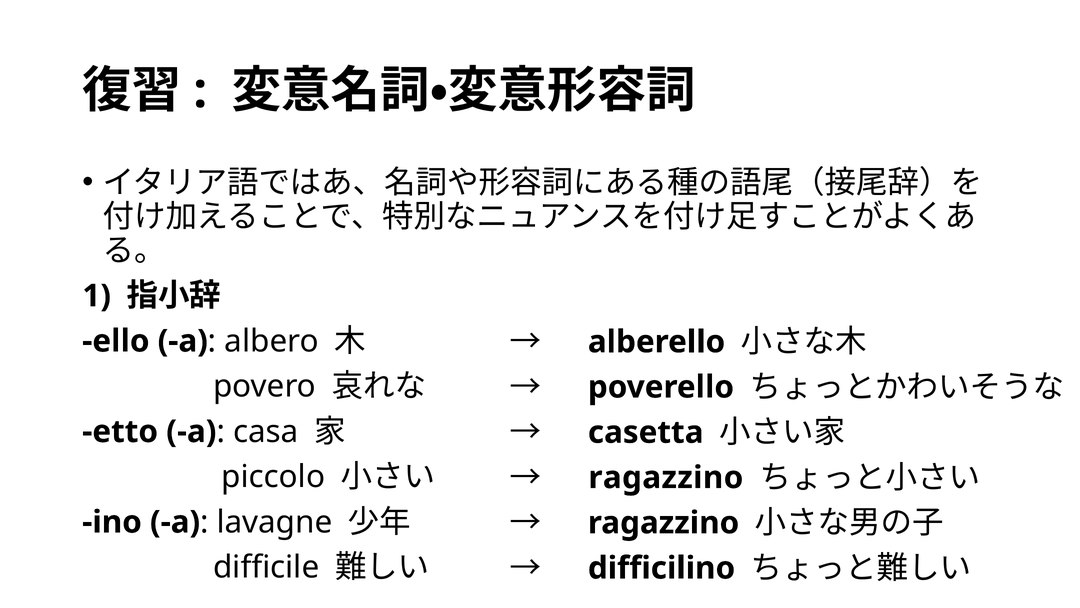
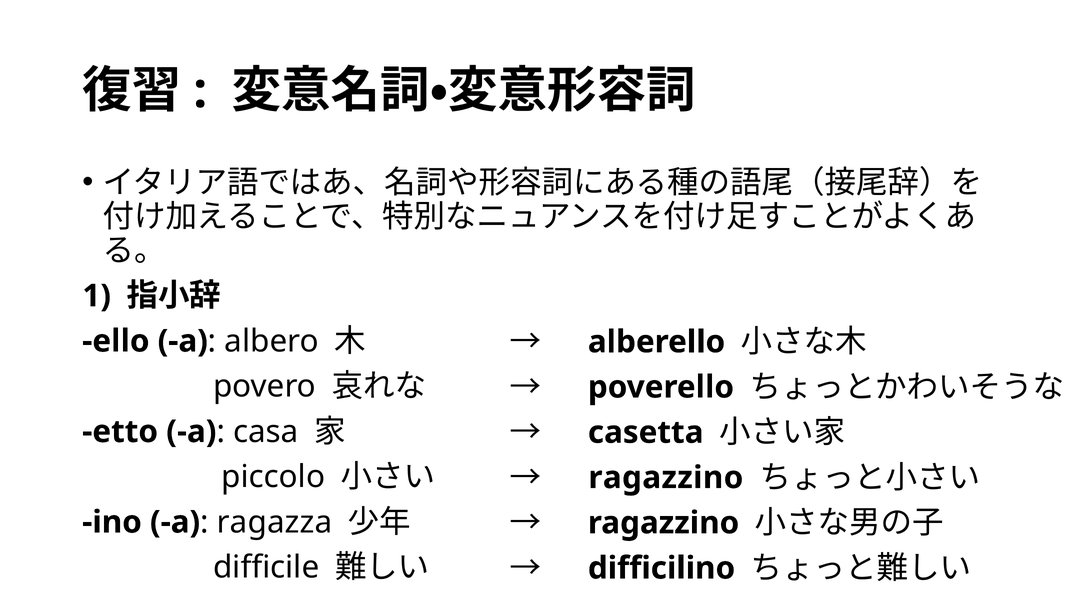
lavagne: lavagne -> ragazza
